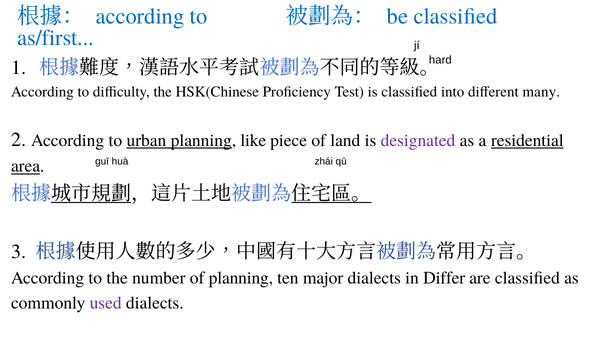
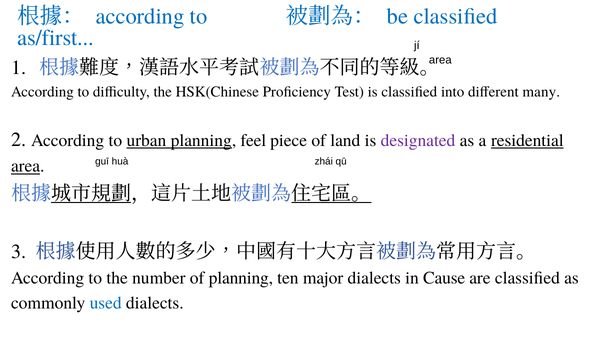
hard at (440, 60): hard -> area
like: like -> feel
Differ: Differ -> Cause
used colour: purple -> blue
